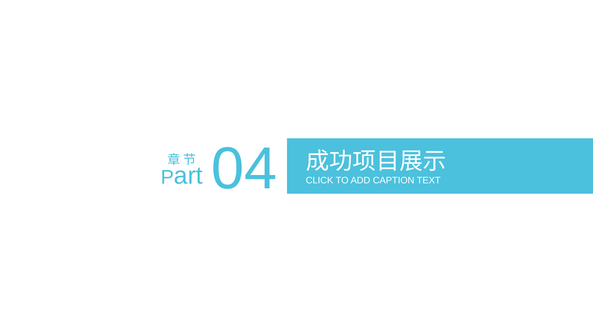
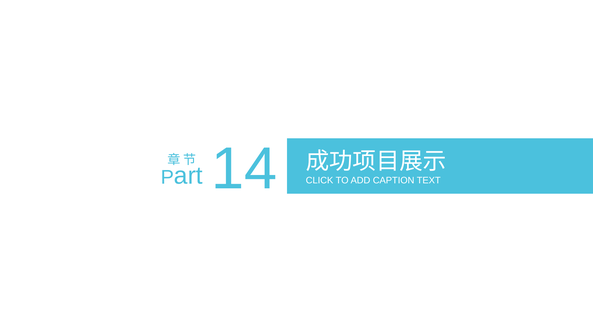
04: 04 -> 14
